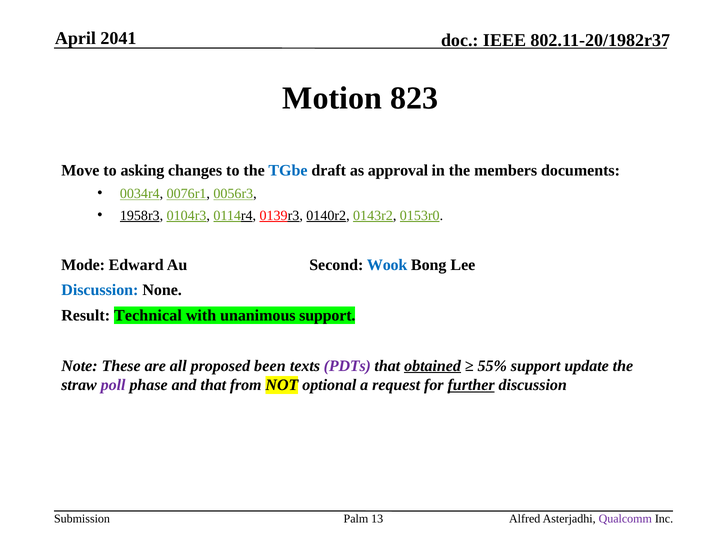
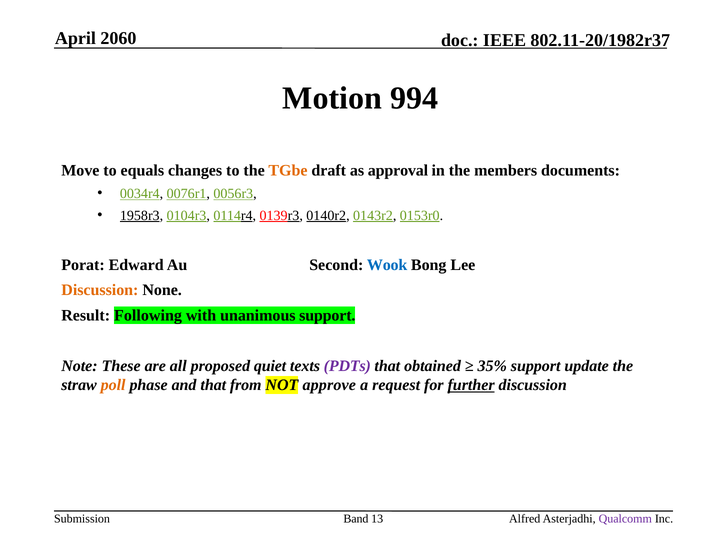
2041: 2041 -> 2060
823: 823 -> 994
asking: asking -> equals
TGbe colour: blue -> orange
Mode: Mode -> Porat
Discussion at (100, 290) colour: blue -> orange
Technical: Technical -> Following
been: been -> quiet
obtained underline: present -> none
55%: 55% -> 35%
poll colour: purple -> orange
optional: optional -> approve
Palm: Palm -> Band
